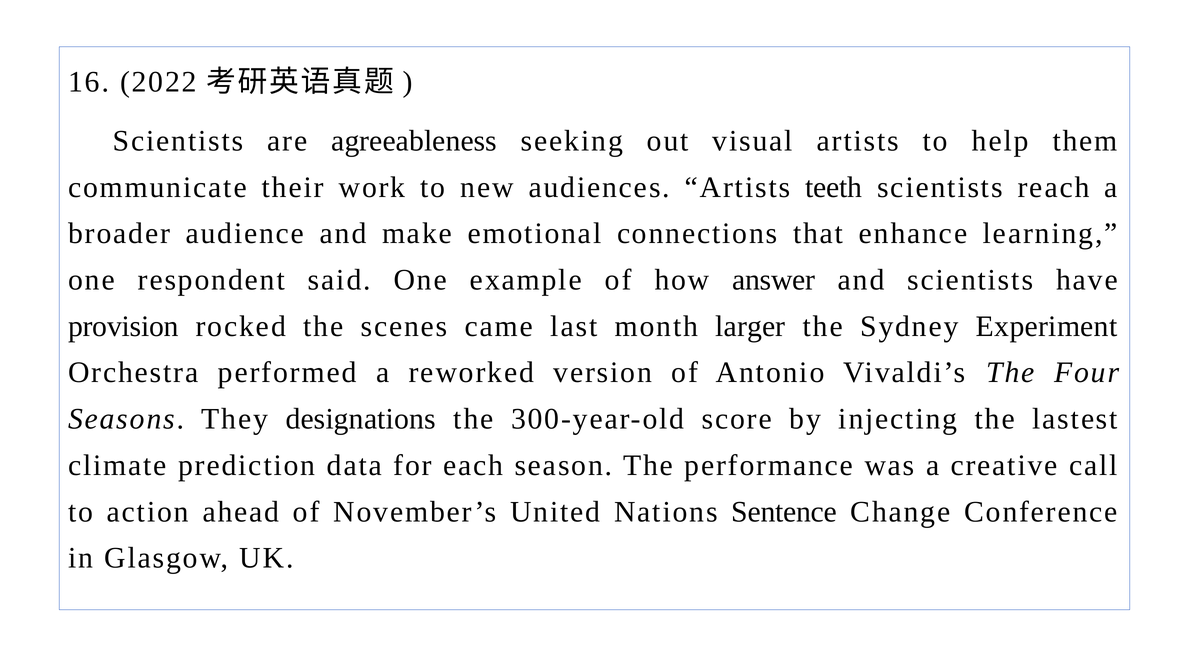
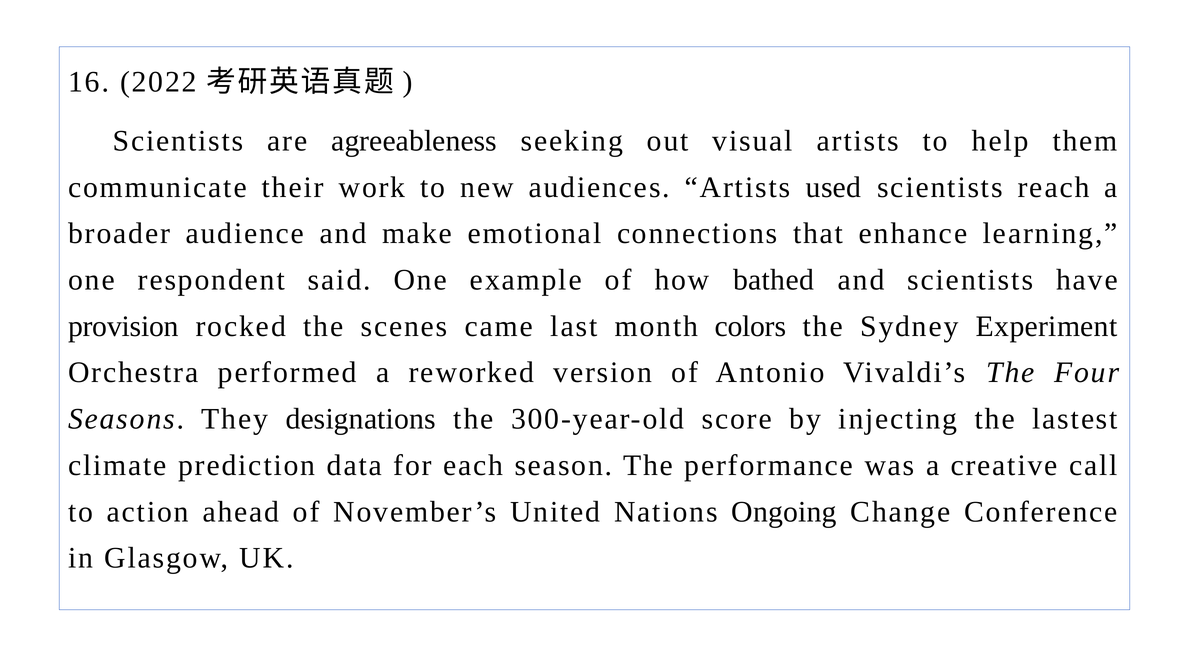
teeth: teeth -> used
answer: answer -> bathed
larger: larger -> colors
Sentence: Sentence -> Ongoing
